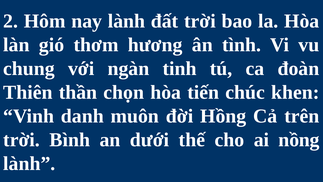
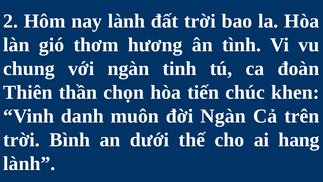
đời Hồng: Hồng -> Ngàn
nồng: nồng -> hang
